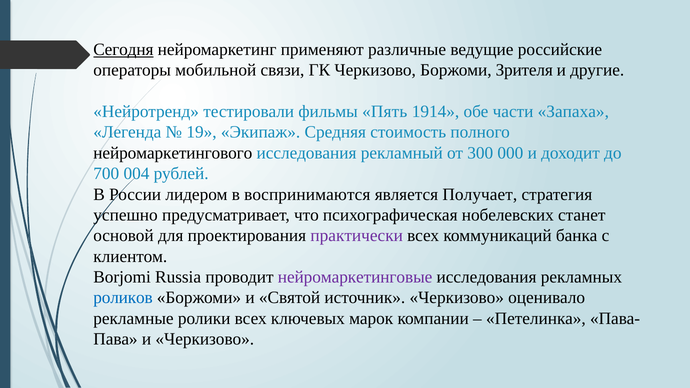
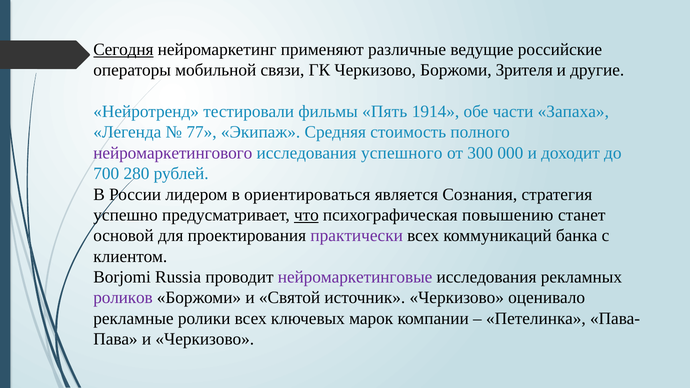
19: 19 -> 77
нейромаркетингового colour: black -> purple
рекламный: рекламный -> успешного
004: 004 -> 280
воспринимаются: воспринимаются -> ориентироваться
Получает: Получает -> Сознания
что underline: none -> present
нобелевских: нобелевских -> повышению
роликов colour: blue -> purple
